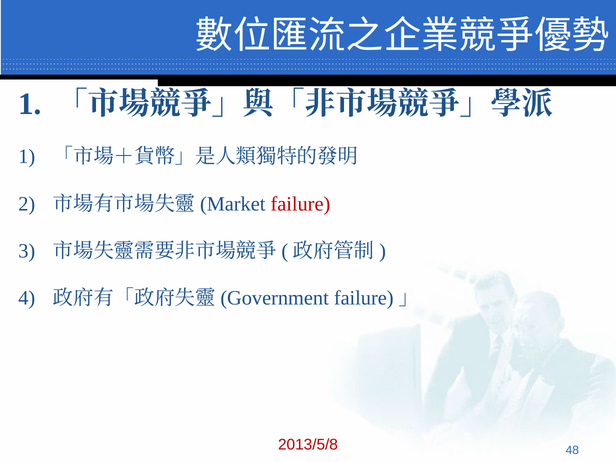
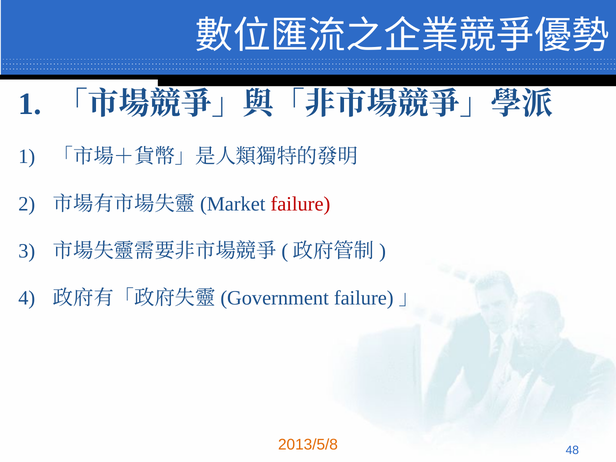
2013/5/8 colour: red -> orange
